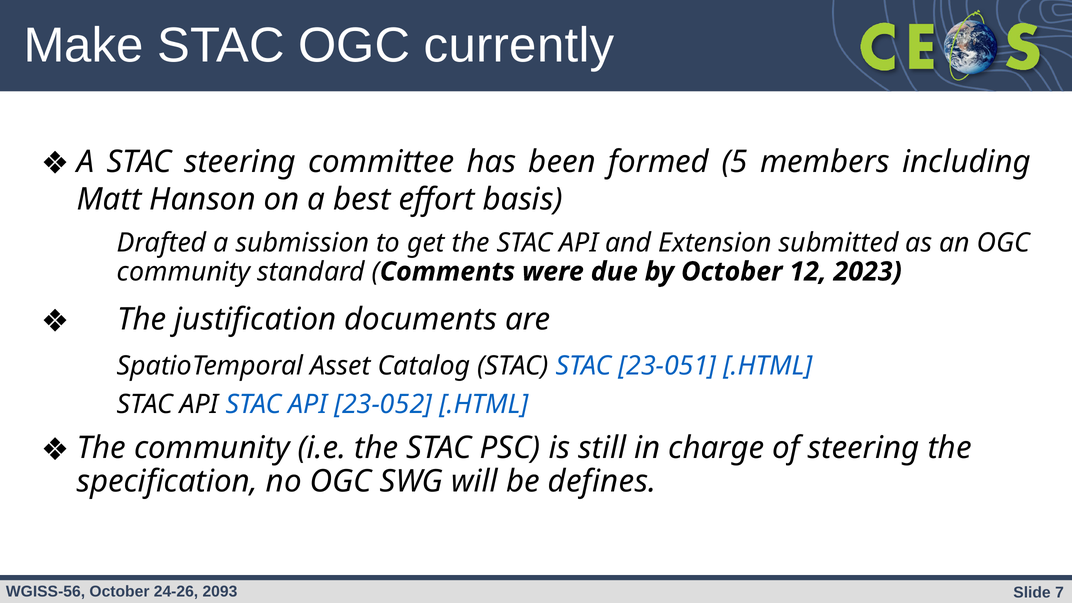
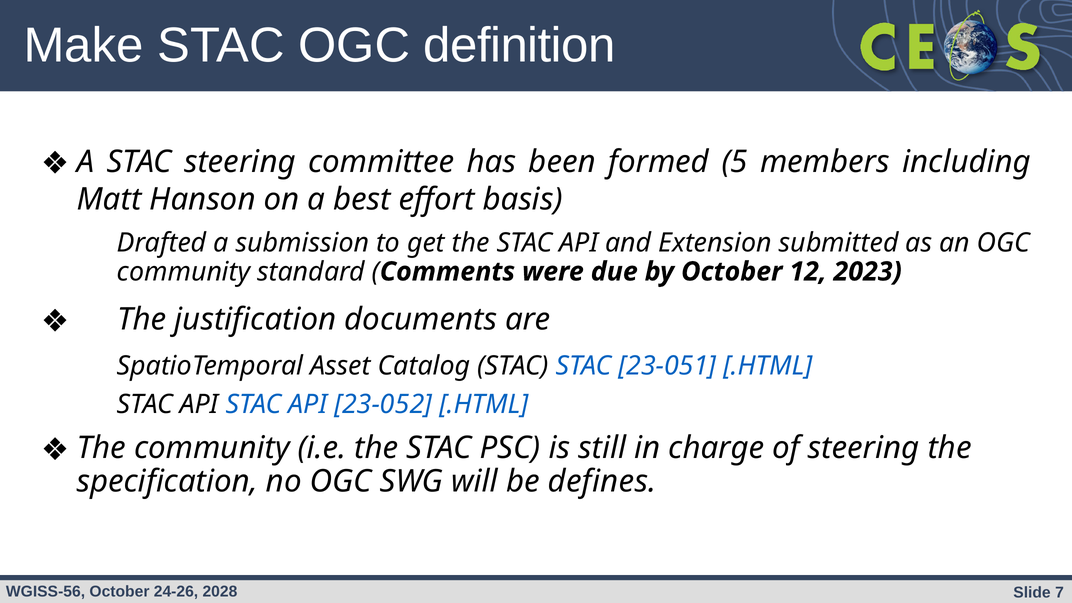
currently: currently -> definition
2093: 2093 -> 2028
